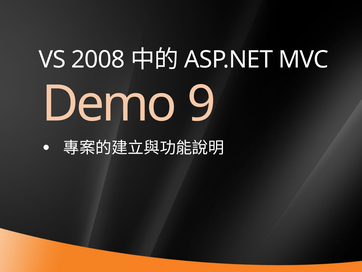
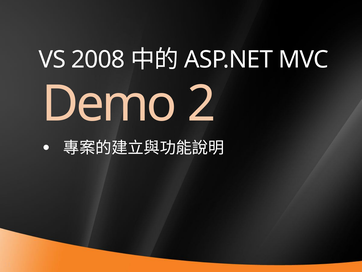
9: 9 -> 2
